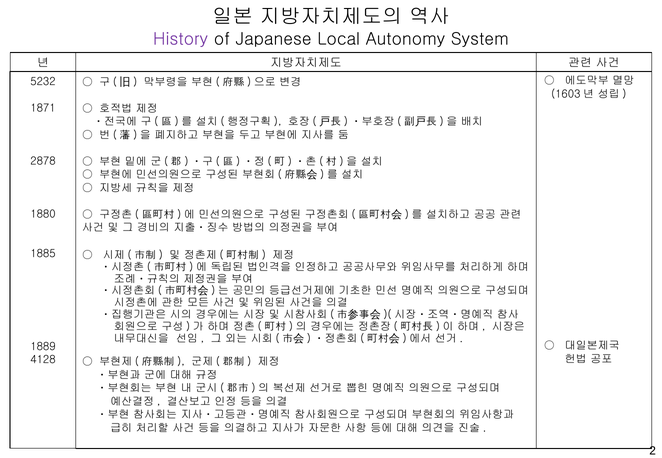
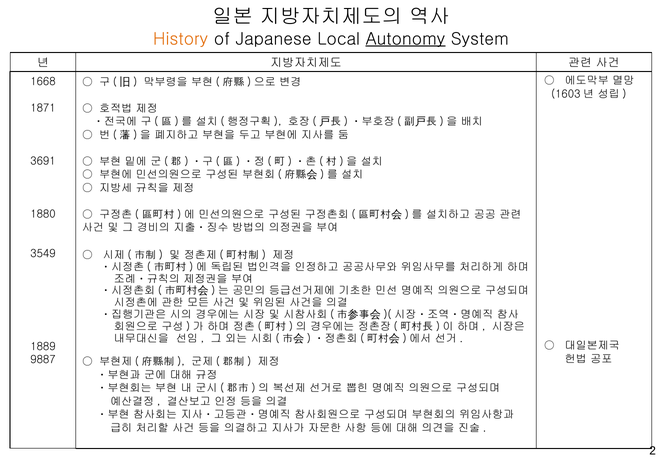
History colour: purple -> orange
Autonomy underline: none -> present
5232: 5232 -> 1668
2878: 2878 -> 3691
1885: 1885 -> 3549
4128: 4128 -> 9887
